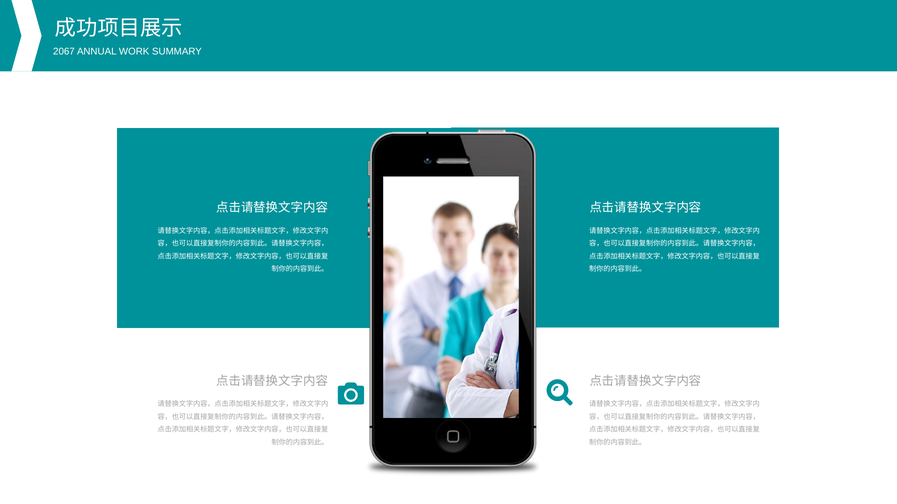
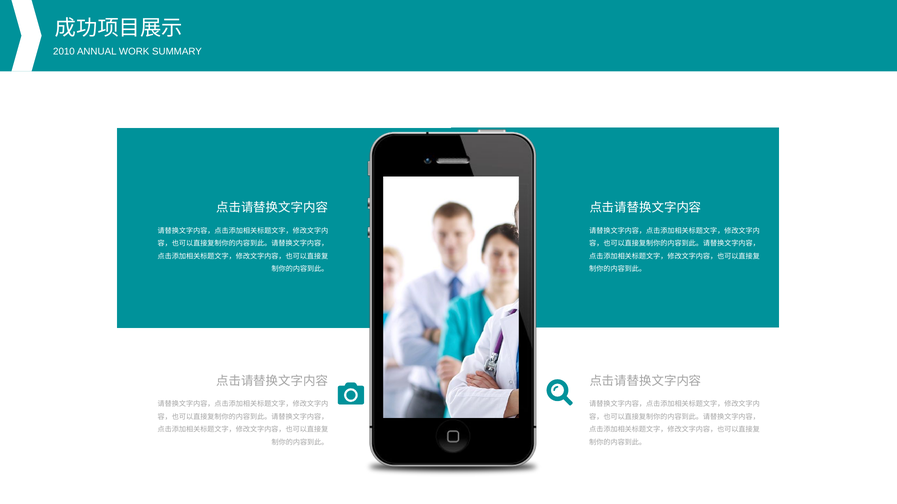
2067: 2067 -> 2010
